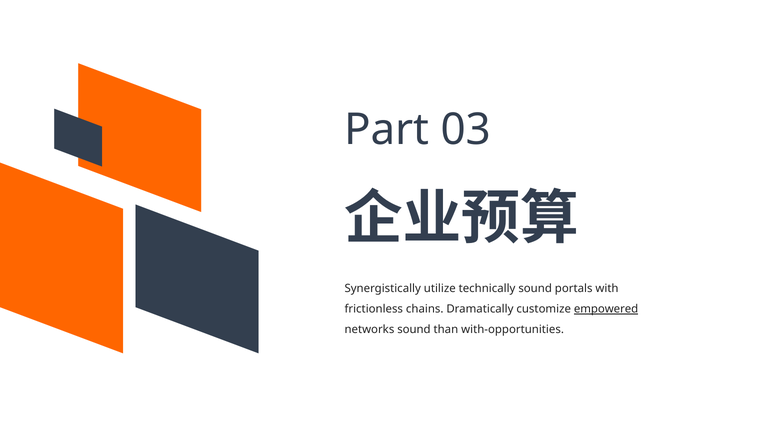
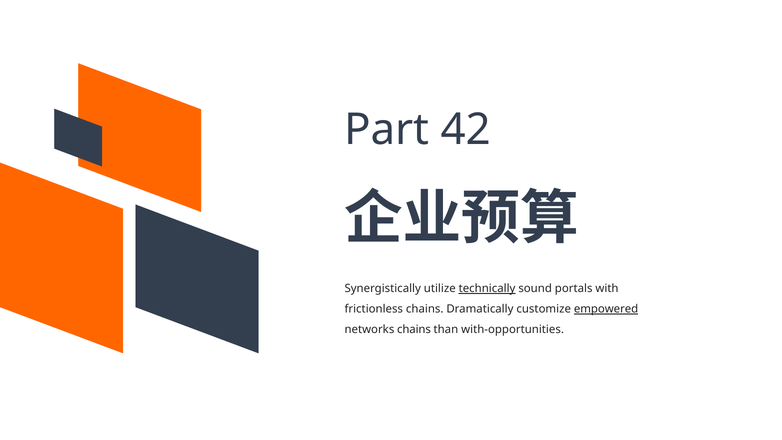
03: 03 -> 42
technically underline: none -> present
networks sound: sound -> chains
